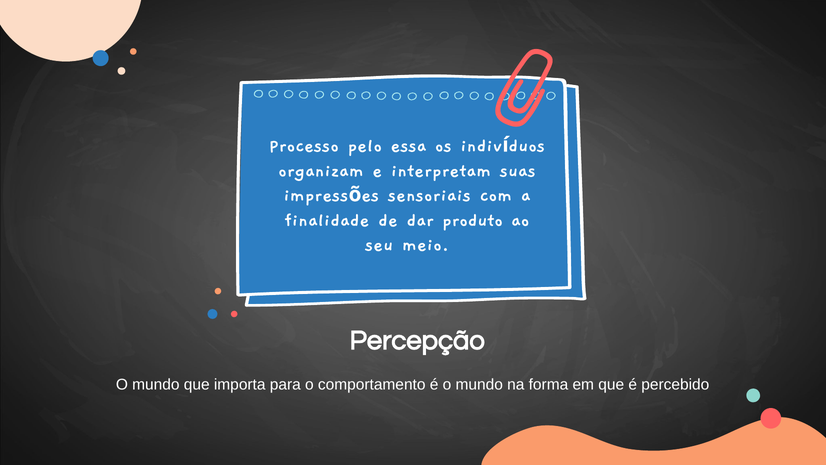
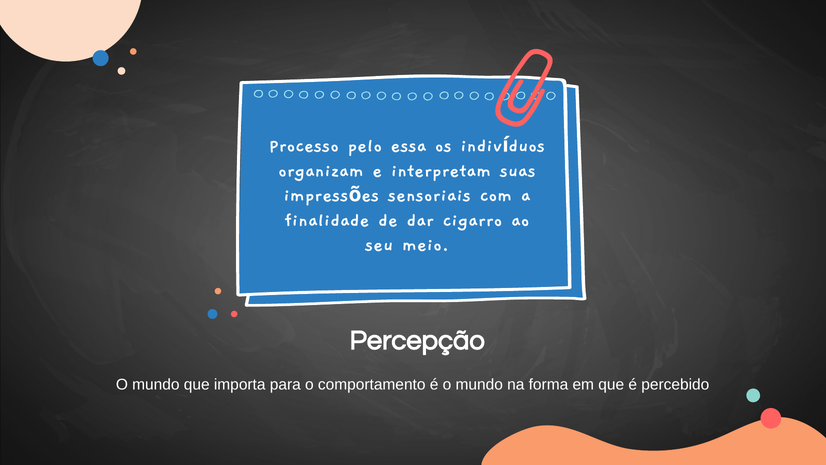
produto: produto -> cigarro
